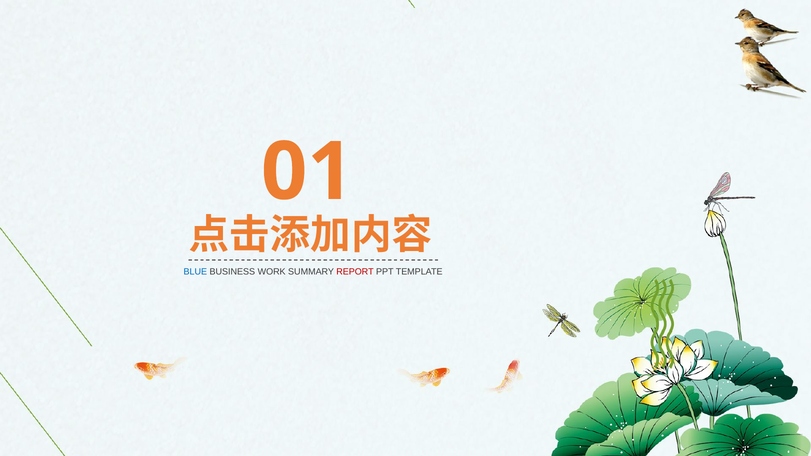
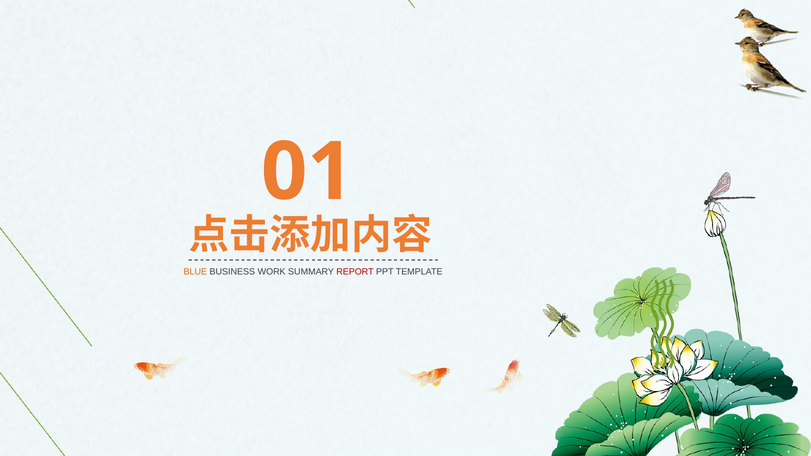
BLUE colour: blue -> orange
